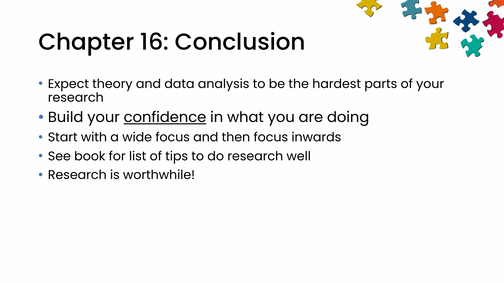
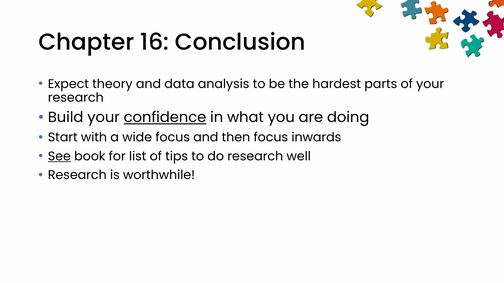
See underline: none -> present
